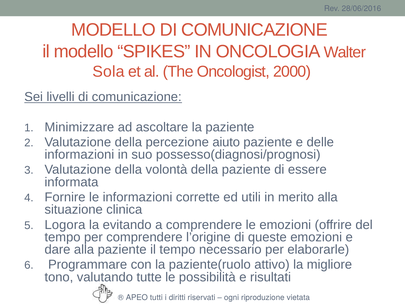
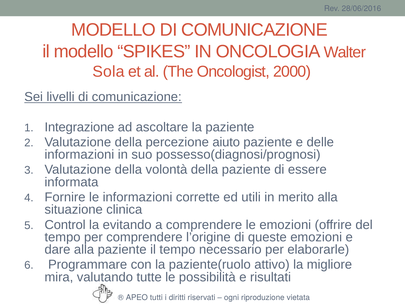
Minimizzare: Minimizzare -> Integrazione
Logora: Logora -> Control
tono: tono -> mira
